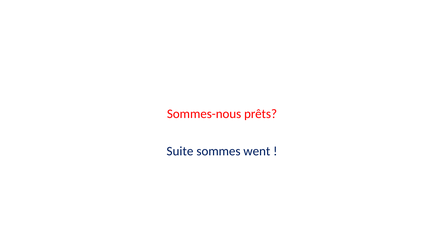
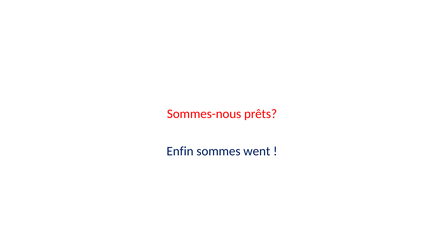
Suite: Suite -> Enfin
